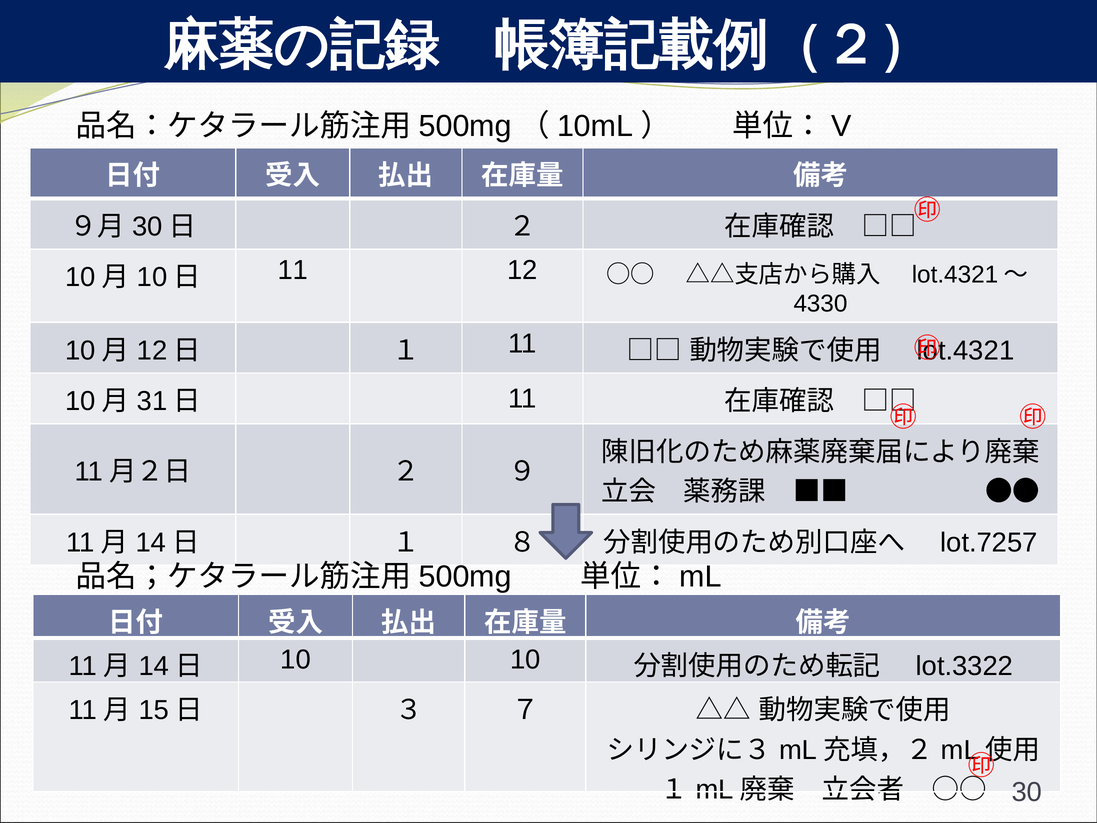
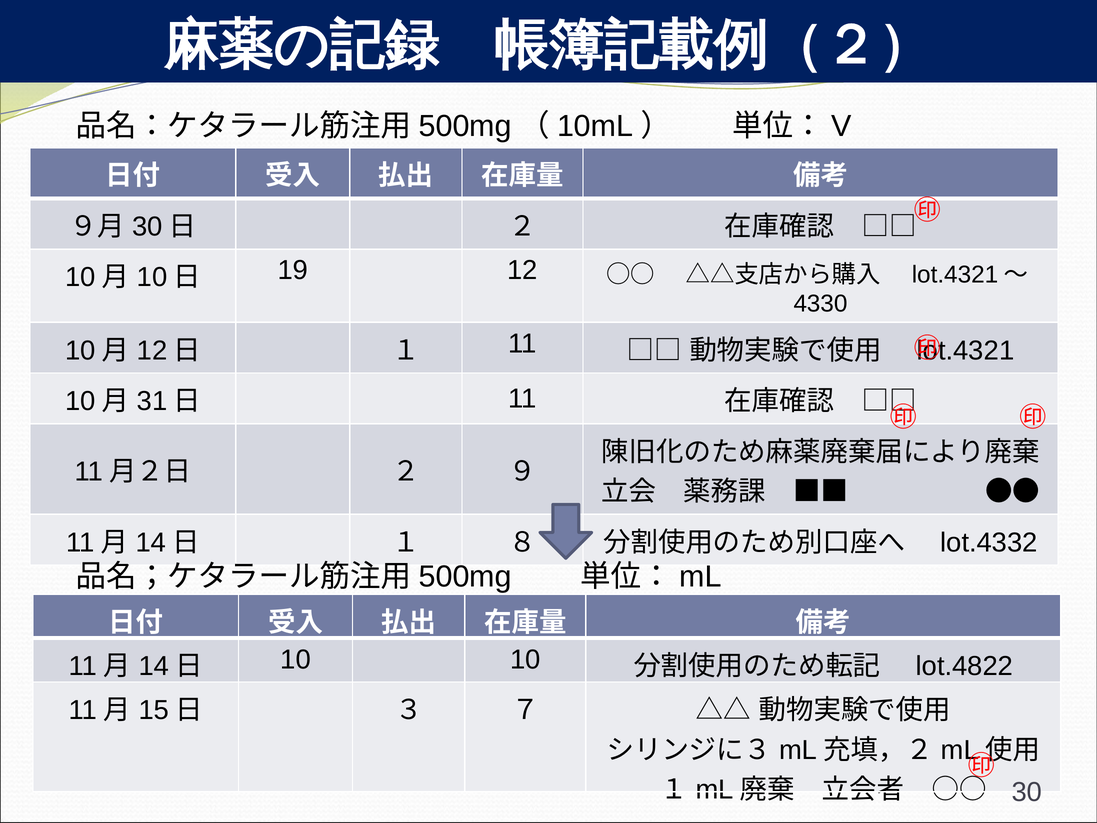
11 at (293, 270): 11 -> 19
lot.7257: lot.7257 -> lot.4332
lot.3322: lot.3322 -> lot.4822
